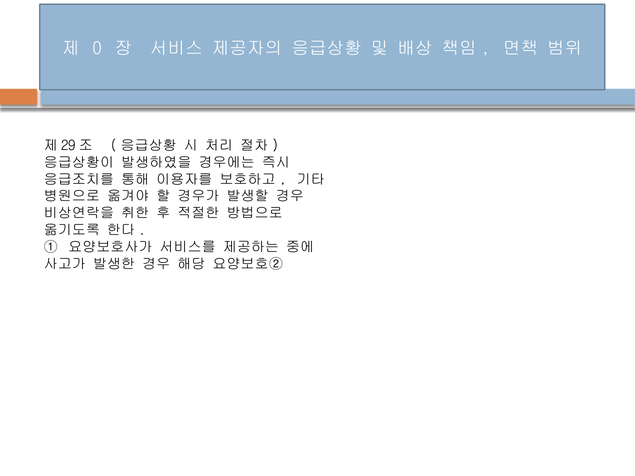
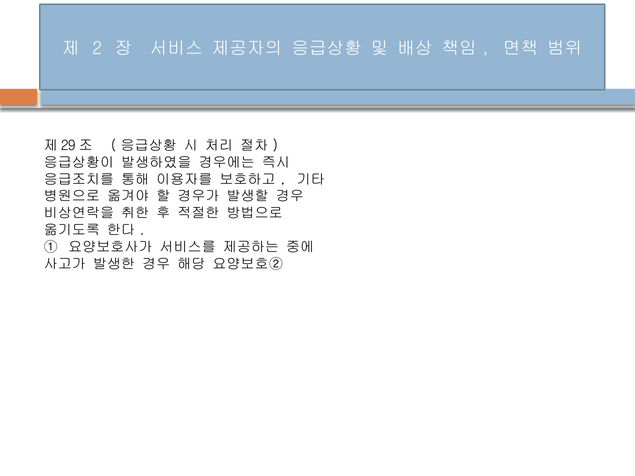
0: 0 -> 2
